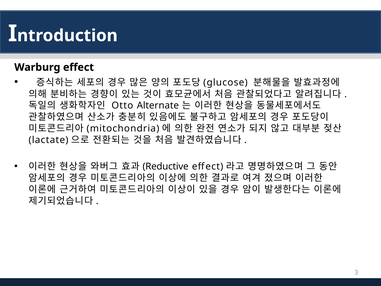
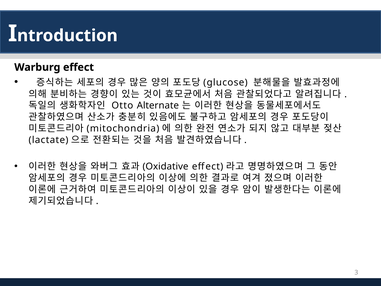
Reductive: Reductive -> Oxidative
